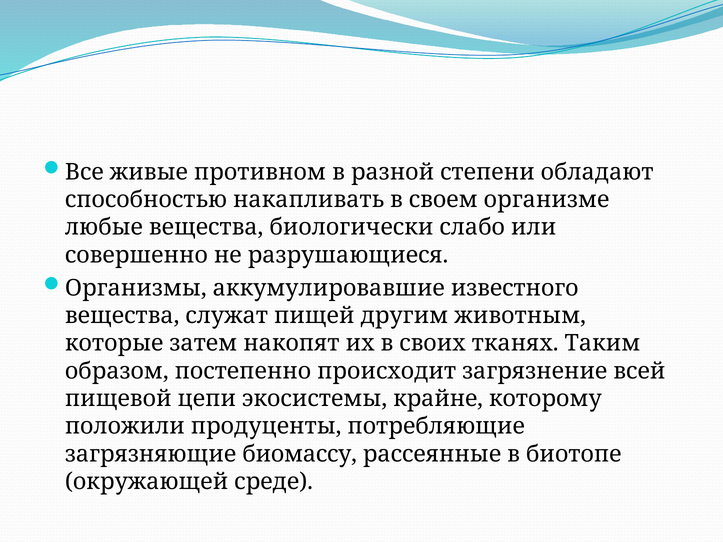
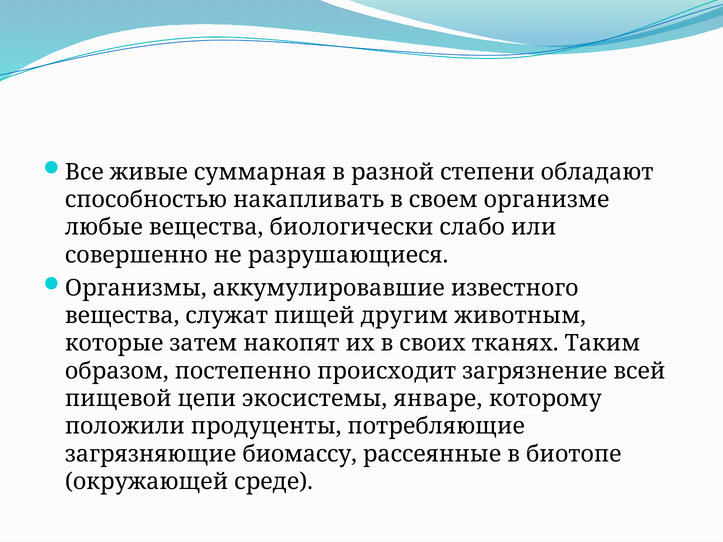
противном: противном -> суммарная
крайне: крайне -> январе
